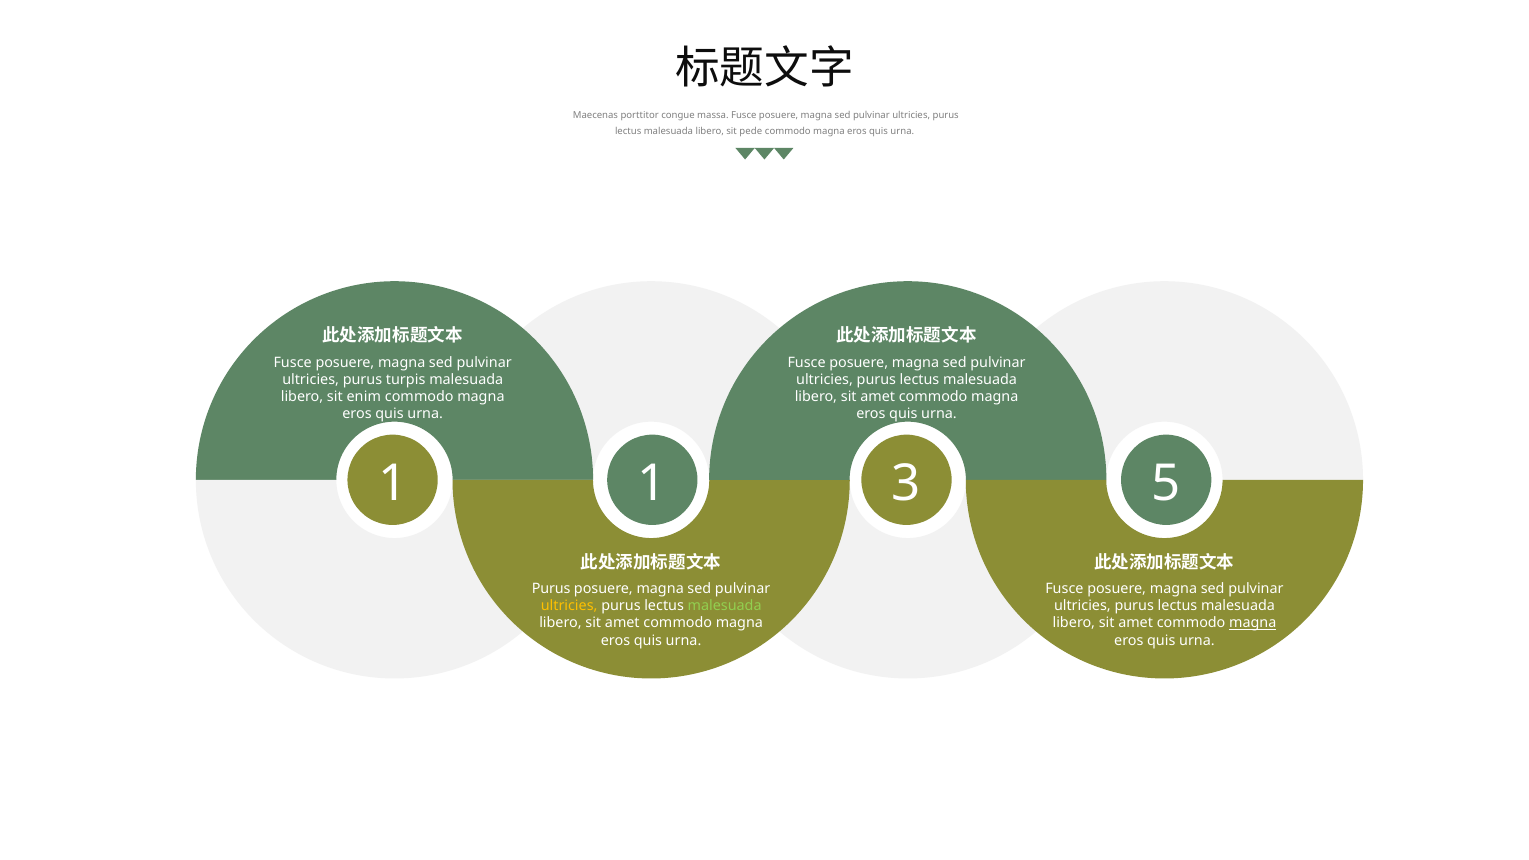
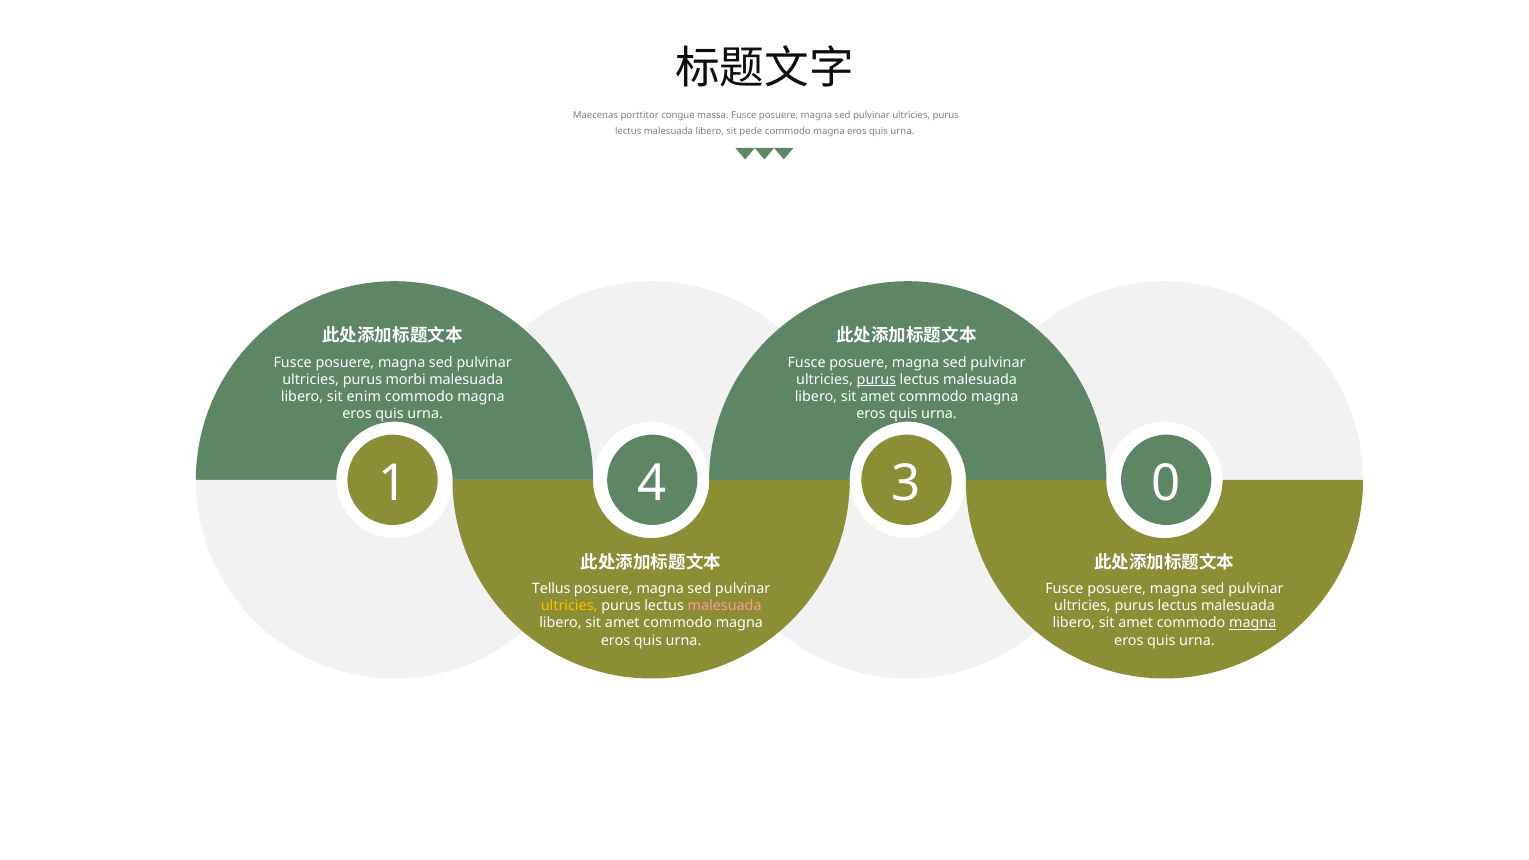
turpis: turpis -> morbi
purus at (876, 380) underline: none -> present
1 1: 1 -> 4
5: 5 -> 0
Purus at (551, 589): Purus -> Tellus
malesuada at (725, 606) colour: light green -> pink
